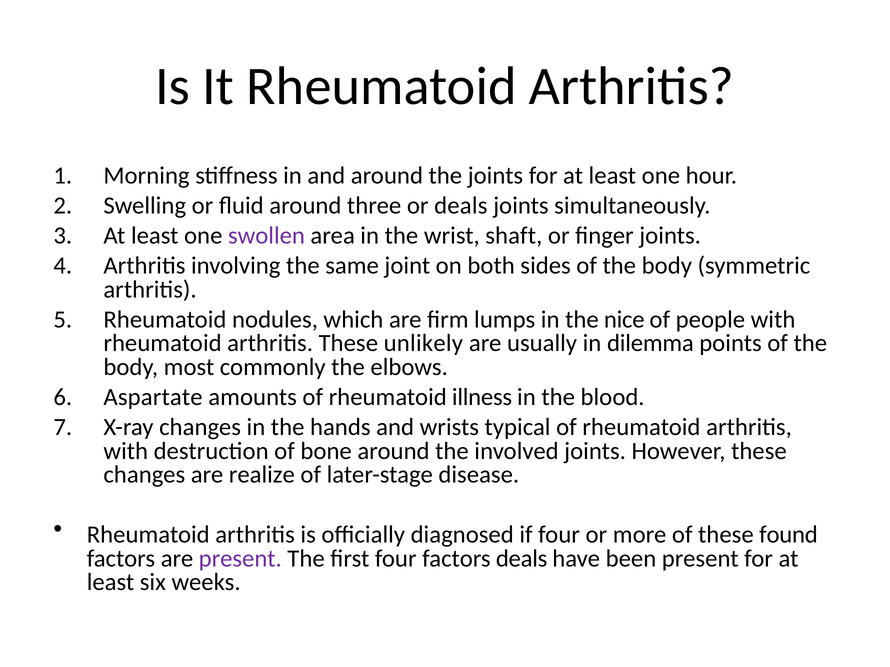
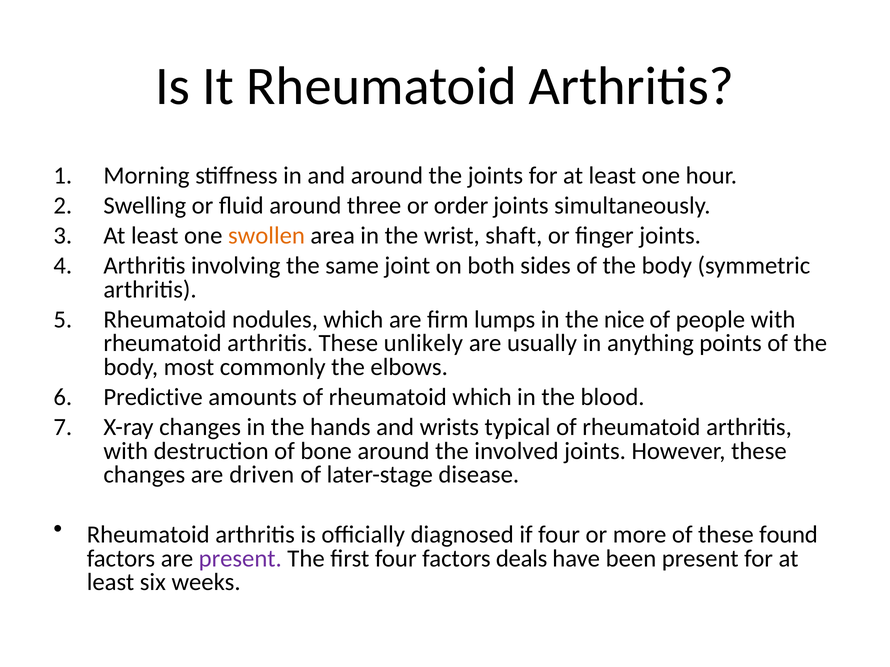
or deals: deals -> order
swollen colour: purple -> orange
dilemma: dilemma -> anything
Aspartate: Aspartate -> Predictive
rheumatoid illness: illness -> which
realize: realize -> driven
